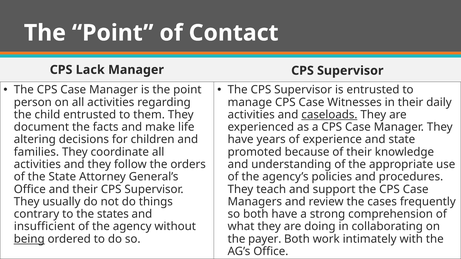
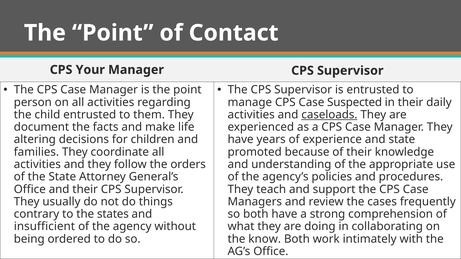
Lack: Lack -> Your
Witnesses: Witnesses -> Suspected
being underline: present -> none
payer: payer -> know
